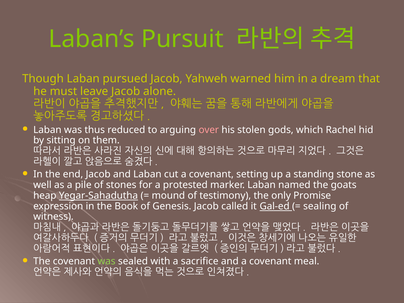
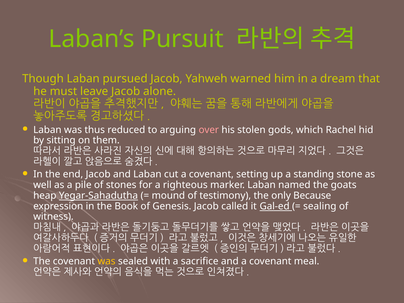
protested: protested -> righteous
Promise: Promise -> Because
was at (107, 261) colour: light green -> yellow
